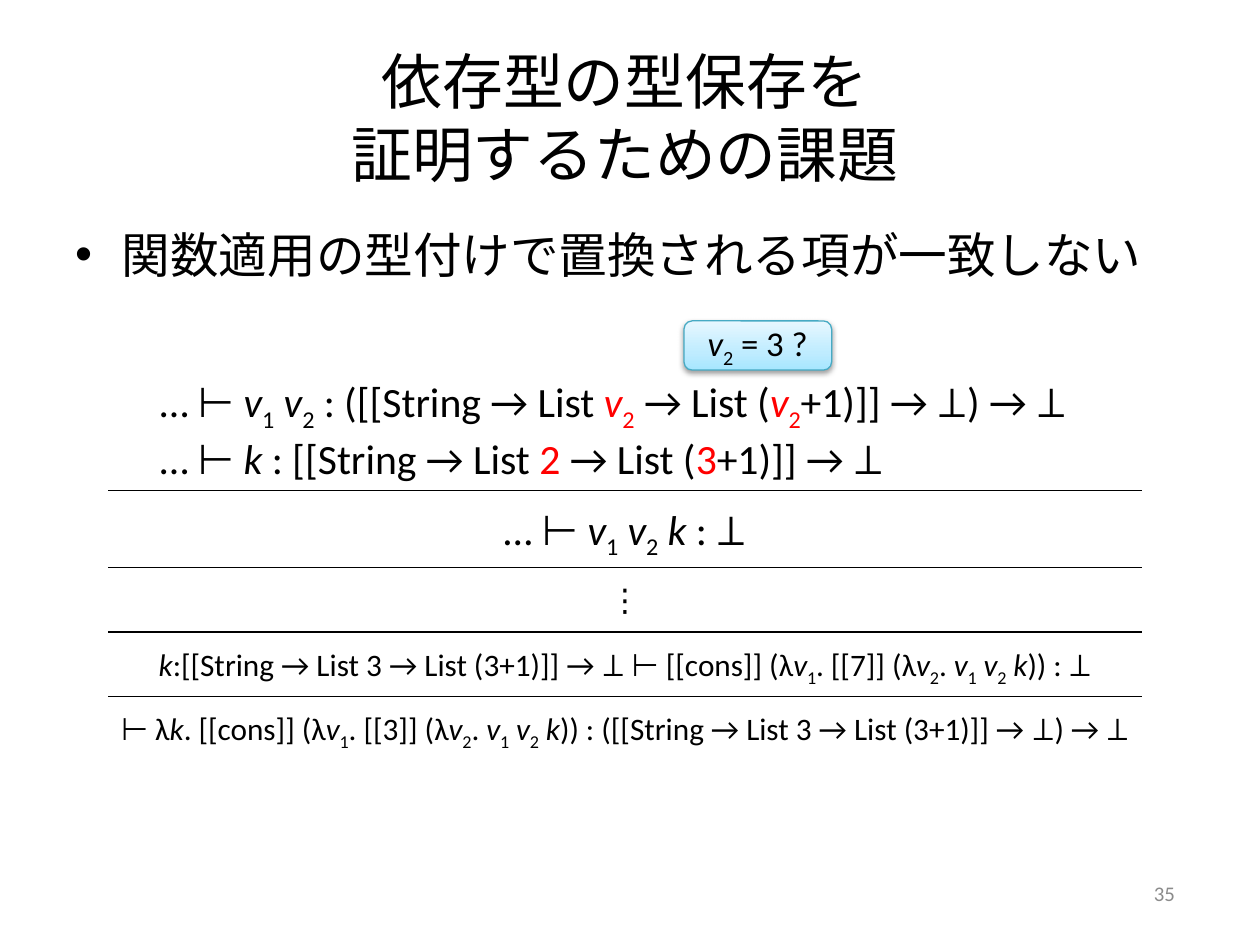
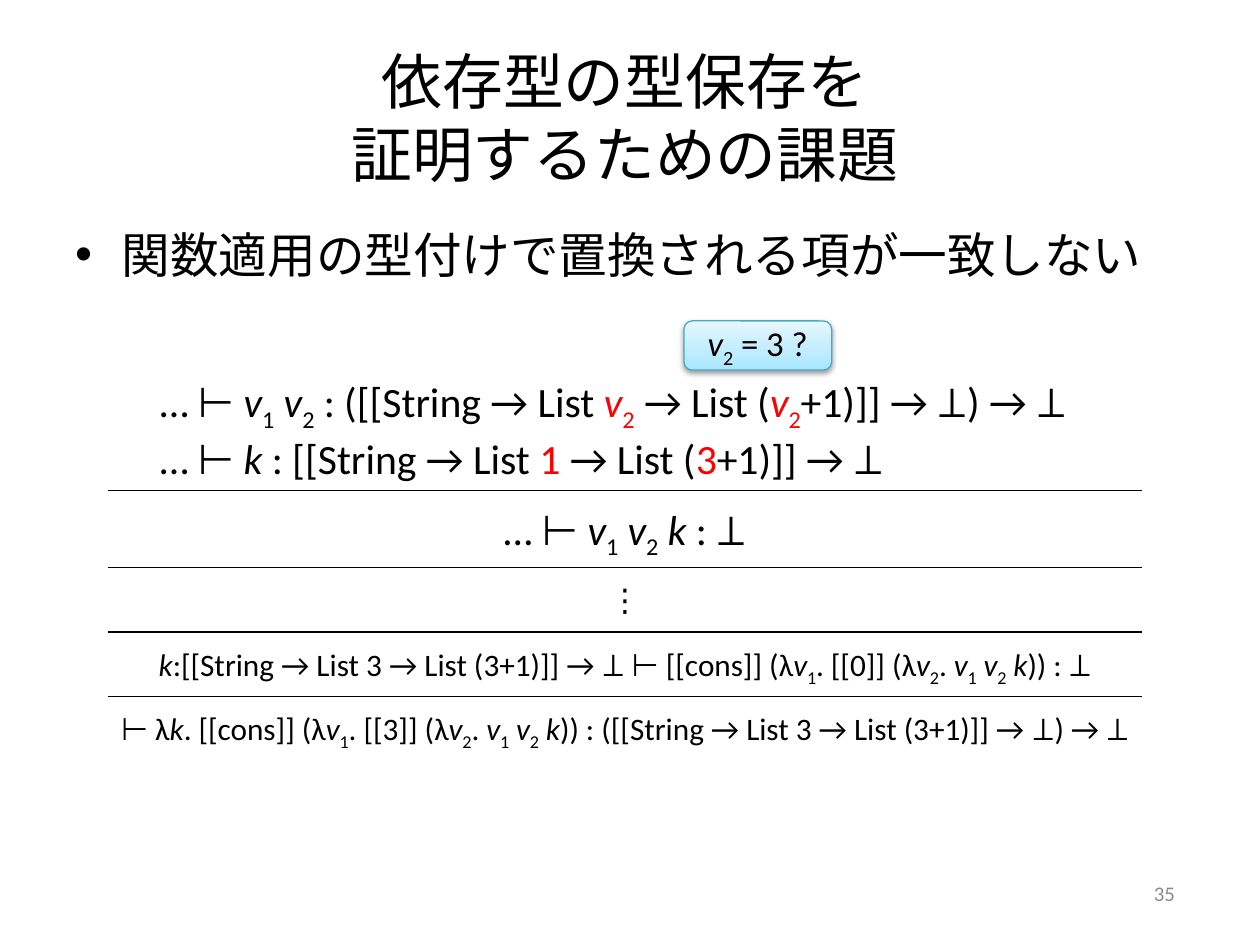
List 2: 2 -> 1
7: 7 -> 0
